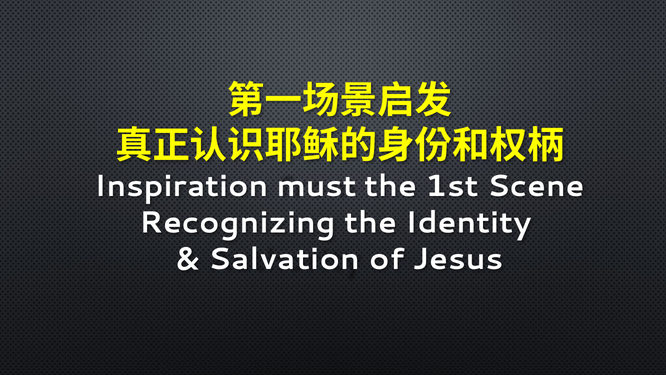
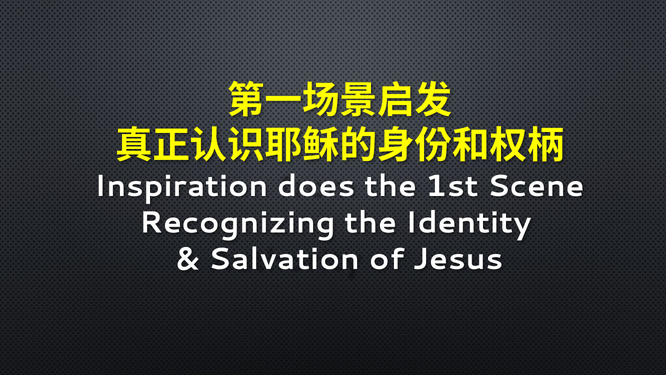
must: must -> does
